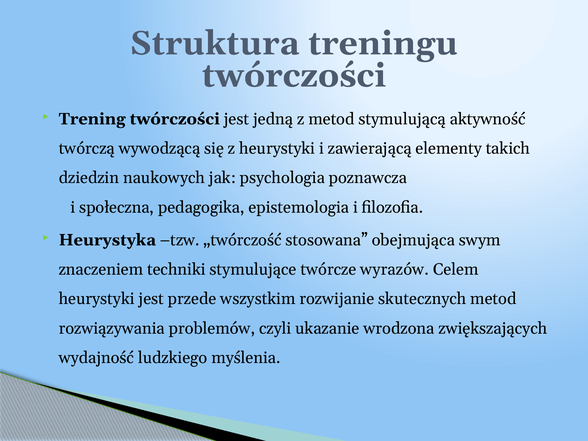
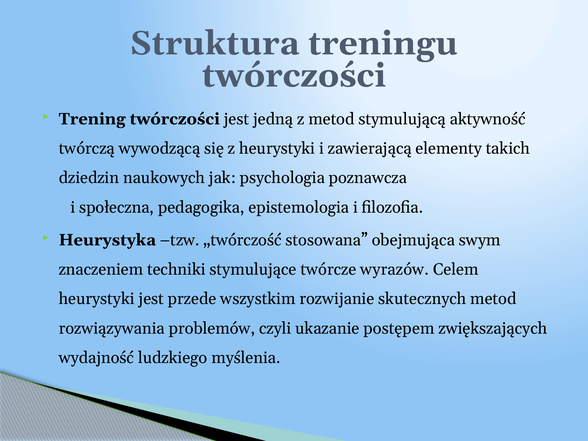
wrodzona: wrodzona -> postępem
